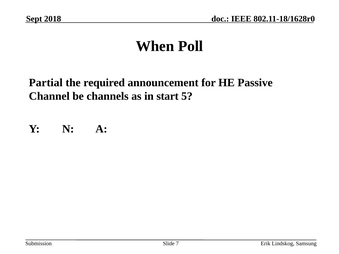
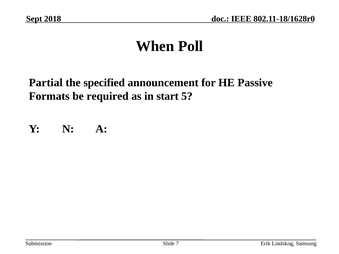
required: required -> specified
Channel: Channel -> Formats
channels: channels -> required
